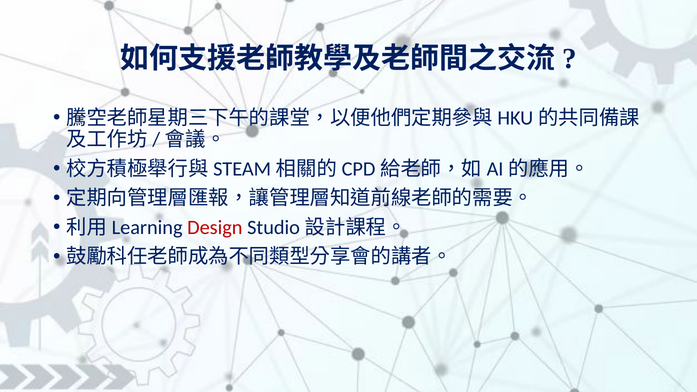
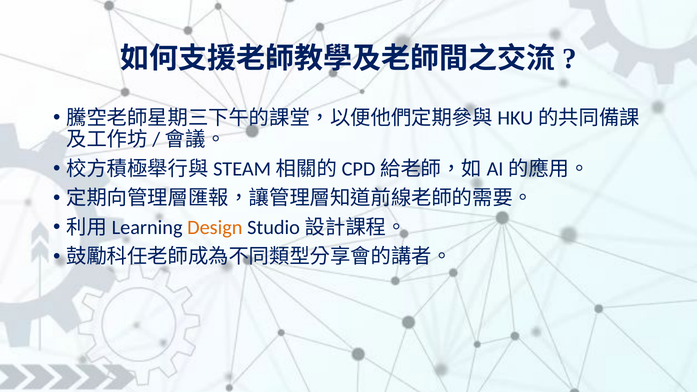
Design colour: red -> orange
